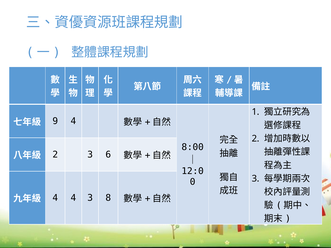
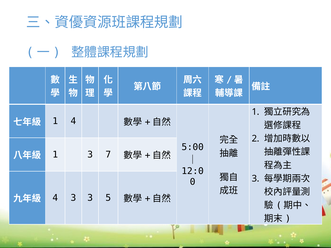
9 at (55, 121): 9 -> 1
8:00: 8:00 -> 5:00
2 at (55, 155): 2 -> 1
6: 6 -> 7
4 4: 4 -> 3
8: 8 -> 5
